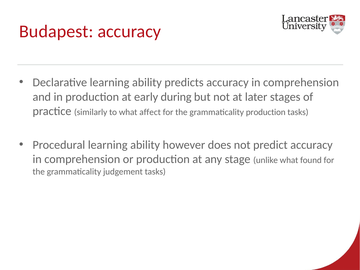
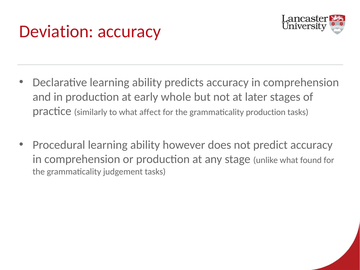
Budapest: Budapest -> Deviation
during: during -> whole
